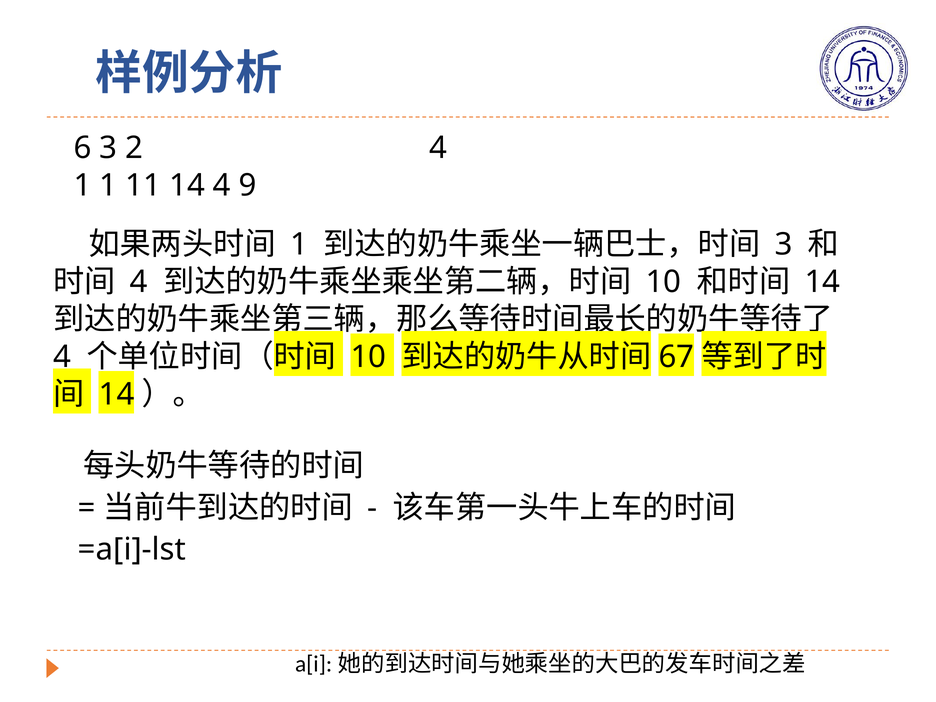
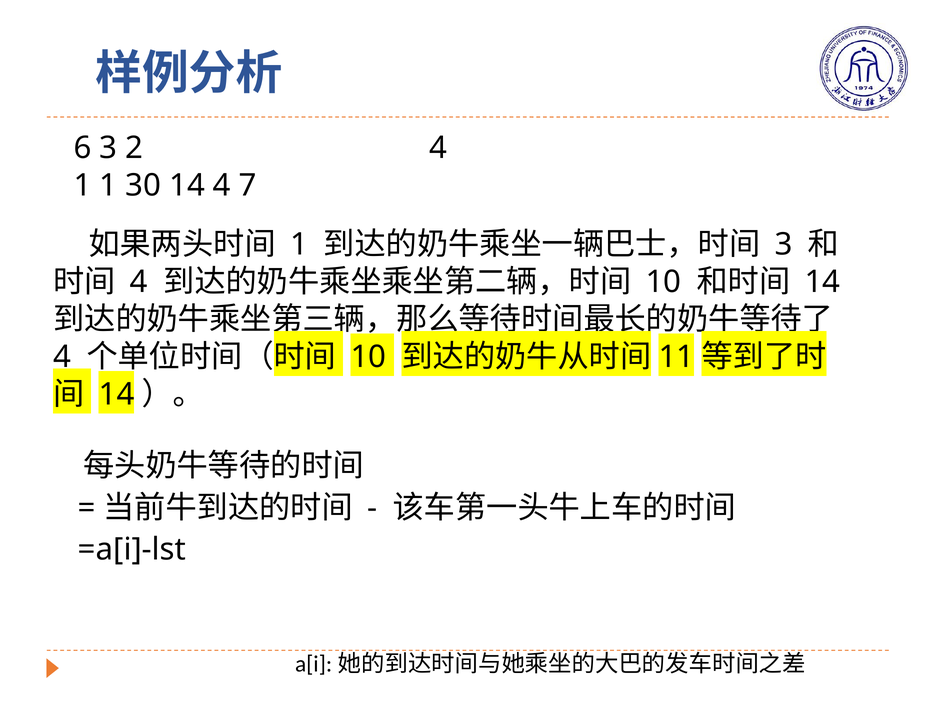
11: 11 -> 30
9: 9 -> 7
67: 67 -> 11
